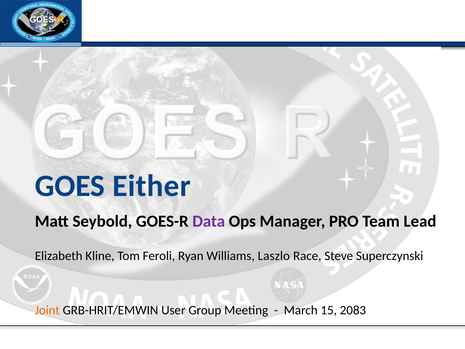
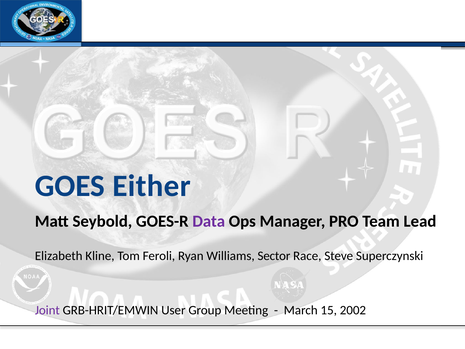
Laszlo: Laszlo -> Sector
Joint colour: orange -> purple
2083: 2083 -> 2002
